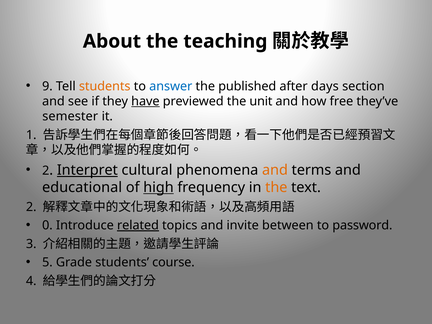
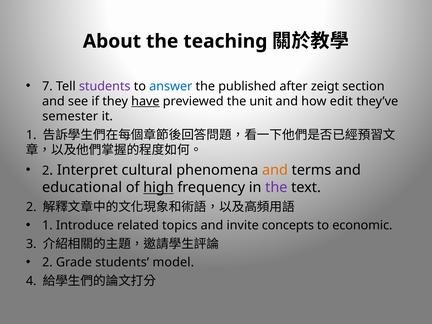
9: 9 -> 7
students at (105, 86) colour: orange -> purple
days: days -> zeigt
free: free -> edit
Interpret underline: present -> none
the at (276, 188) colour: orange -> purple
0 at (47, 225): 0 -> 1
related underline: present -> none
between: between -> concepts
password: password -> economic
5 at (47, 262): 5 -> 2
course: course -> model
